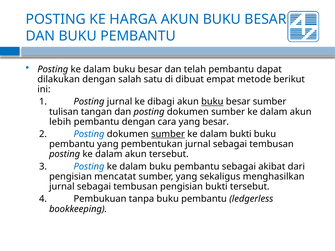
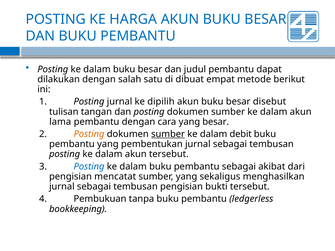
telah: telah -> judul
dibagi: dibagi -> dipilih
buku at (212, 102) underline: present -> none
besar sumber: sumber -> disebut
lebih: lebih -> lama
Posting at (89, 134) colour: blue -> orange
dalam bukti: bukti -> debit
